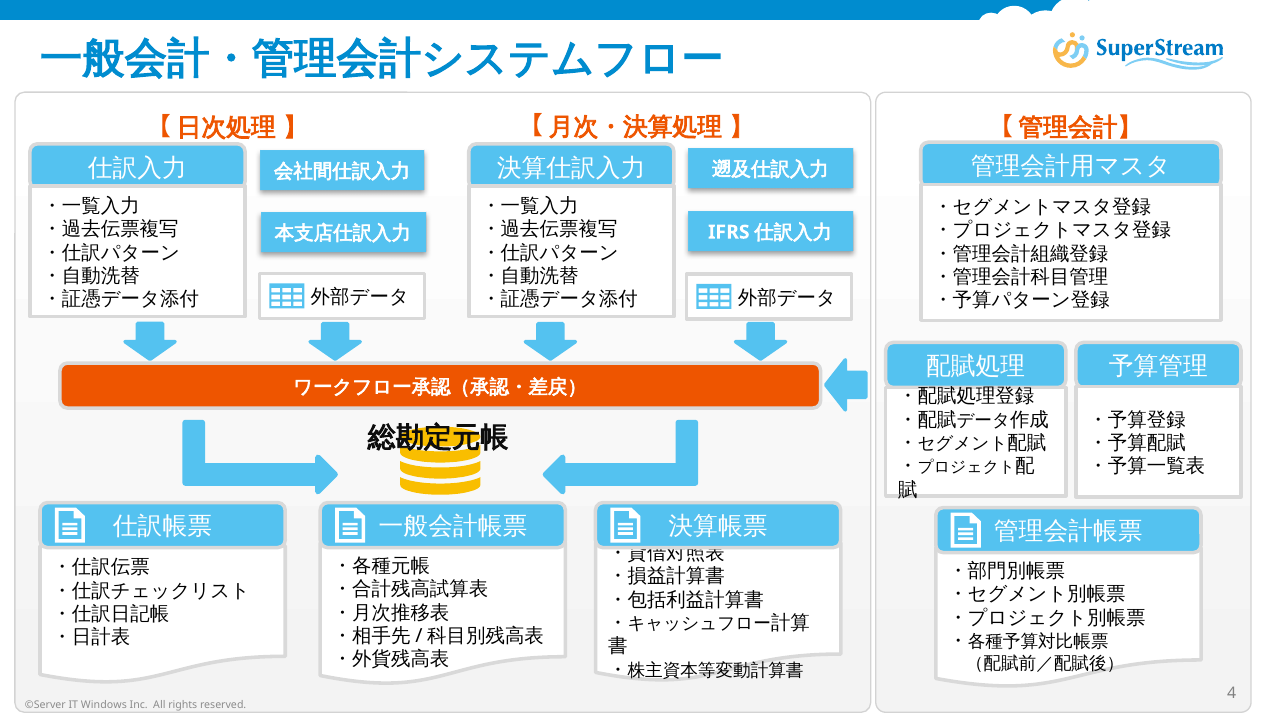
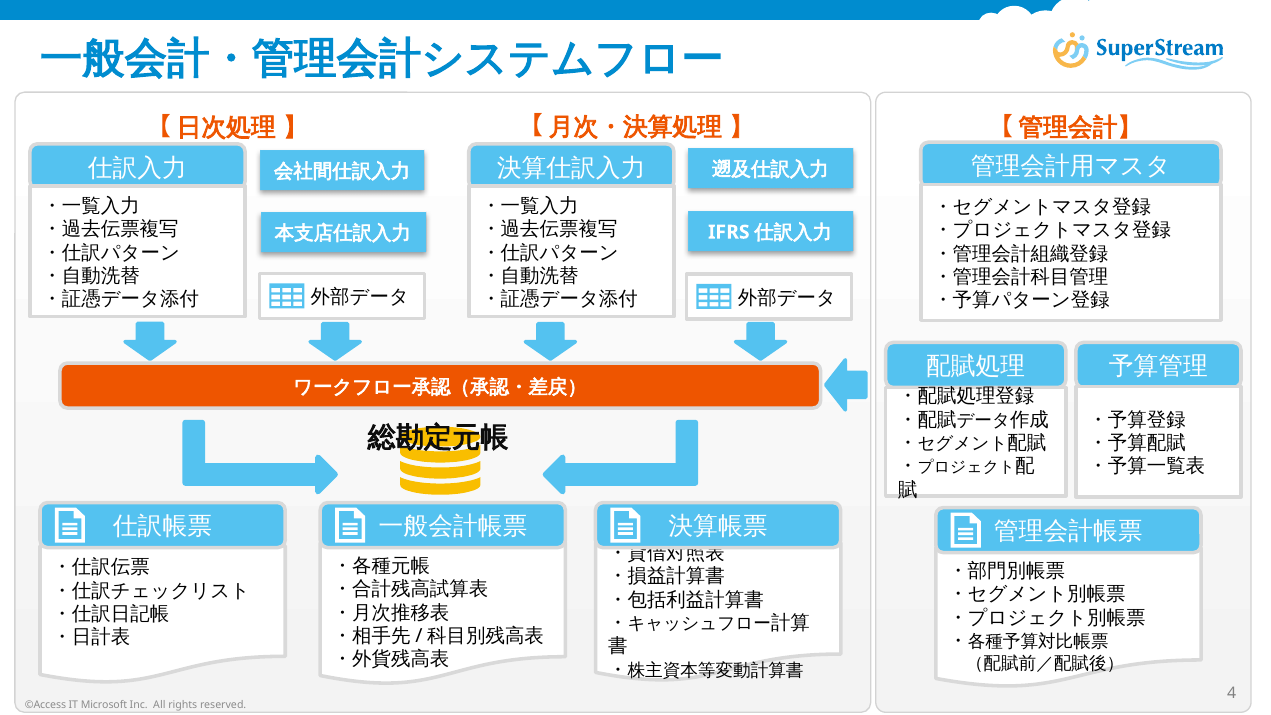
©Server: ©Server -> ©Access
Windows: Windows -> Microsoft
